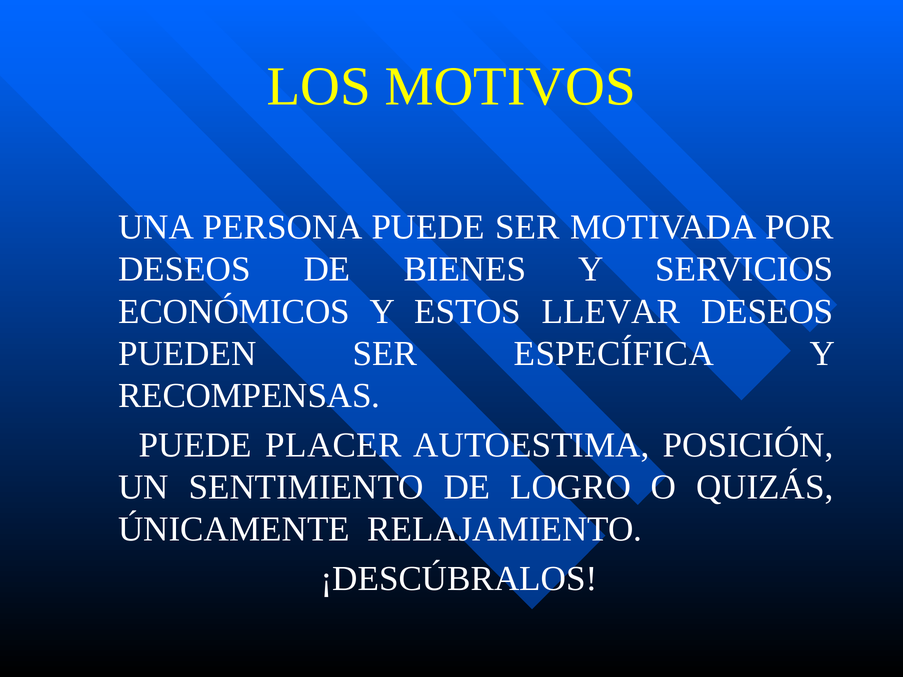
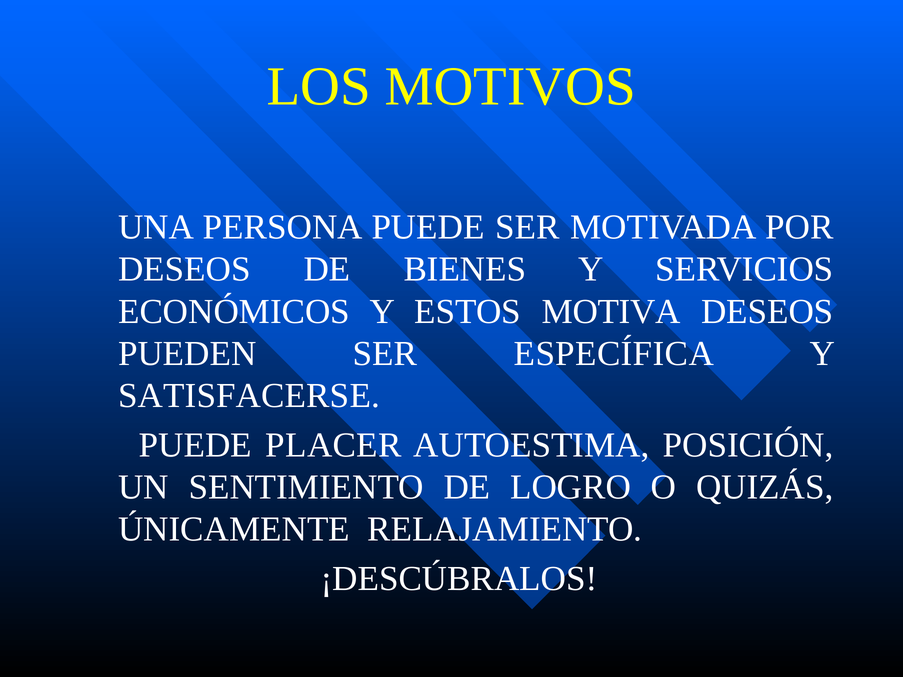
LLEVAR: LLEVAR -> MOTIVA
RECOMPENSAS: RECOMPENSAS -> SATISFACERSE
